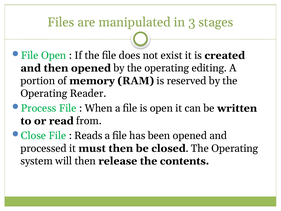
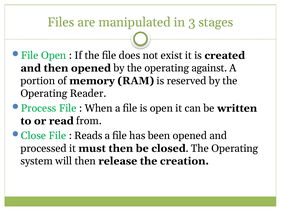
editing: editing -> against
contents: contents -> creation
